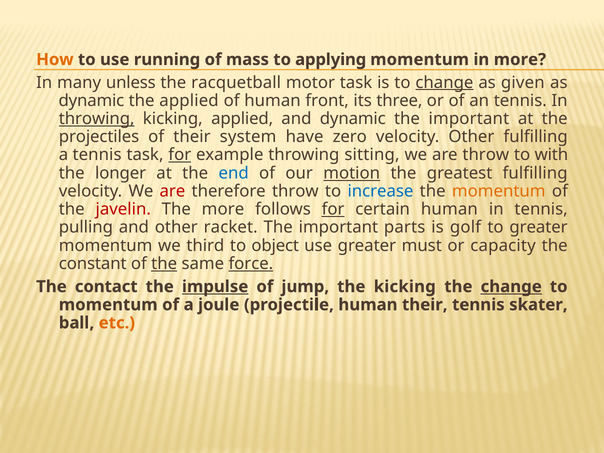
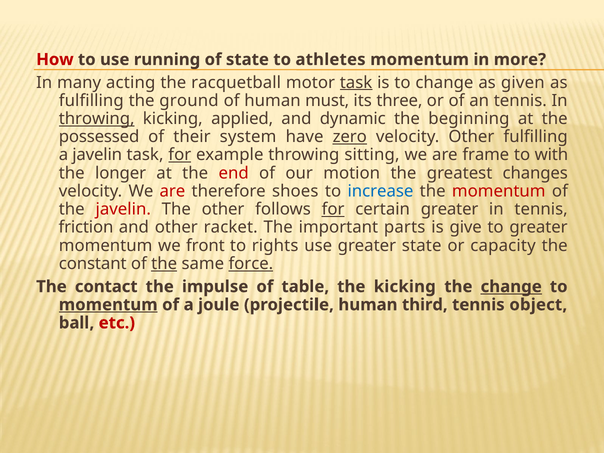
How colour: orange -> red
of mass: mass -> state
applying: applying -> athletes
unless: unless -> acting
task at (356, 82) underline: none -> present
change at (444, 82) underline: present -> none
dynamic at (91, 101): dynamic -> fulfilling
the applied: applied -> ground
front: front -> must
important at (469, 119): important -> beginning
projectiles: projectiles -> possessed
zero underline: none -> present
a tennis: tennis -> javelin
are throw: throw -> frame
end colour: blue -> red
motion underline: present -> none
greatest fulfilling: fulfilling -> changes
therefore throw: throw -> shoes
momentum at (499, 191) colour: orange -> red
The more: more -> other
certain human: human -> greater
pulling: pulling -> friction
golf: golf -> give
third: third -> front
object: object -> rights
greater must: must -> state
impulse underline: present -> none
jump: jump -> table
momentum at (108, 305) underline: none -> present
human their: their -> third
skater: skater -> object
etc colour: orange -> red
